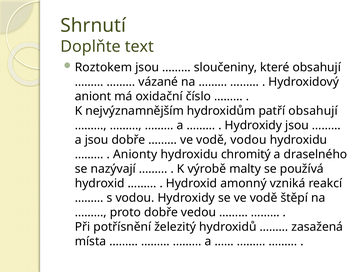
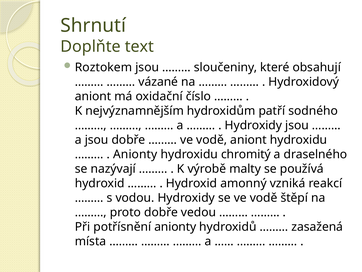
patří obsahují: obsahují -> sodného
vodě vodou: vodou -> aniont
potřísnění železitý: železitý -> anionty
